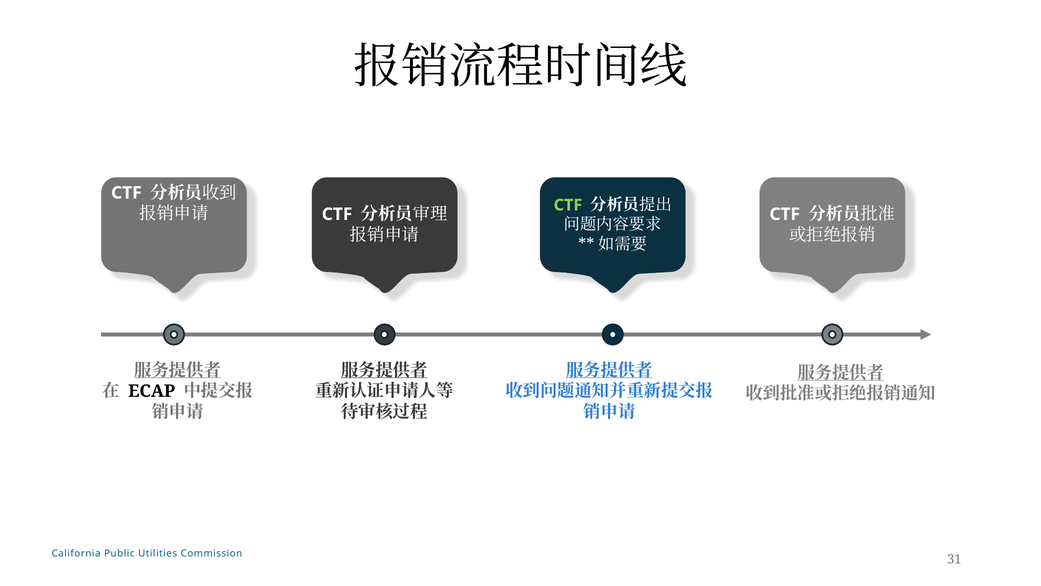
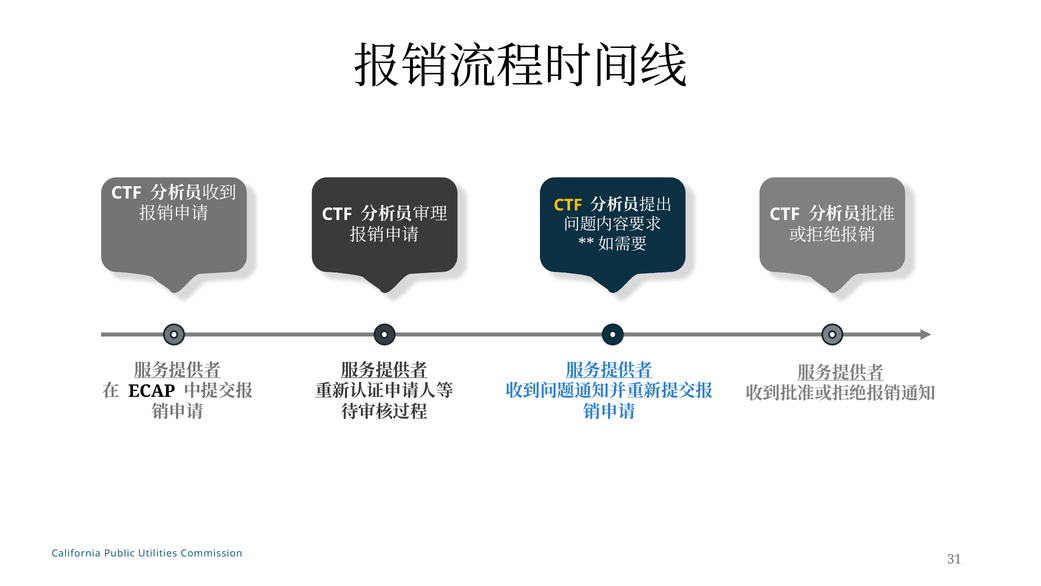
CTF at (568, 205) colour: light green -> yellow
